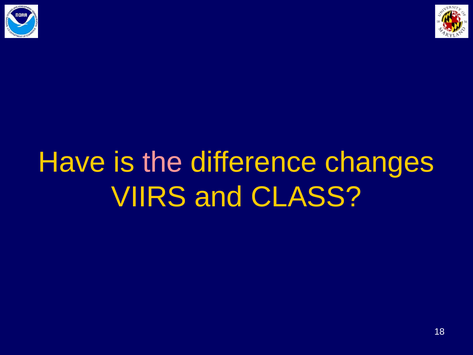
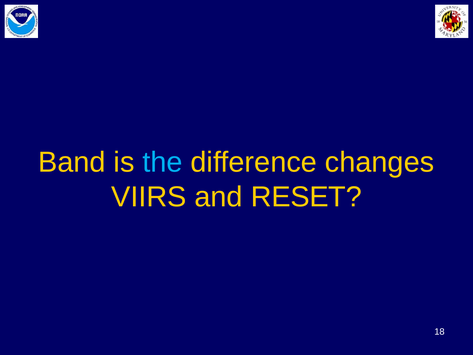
Have: Have -> Band
the colour: pink -> light blue
CLASS: CLASS -> RESET
